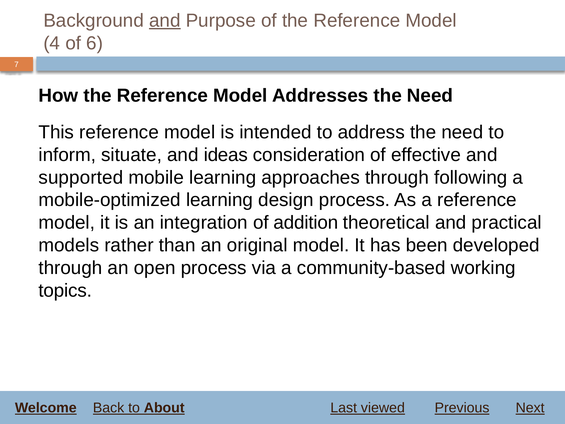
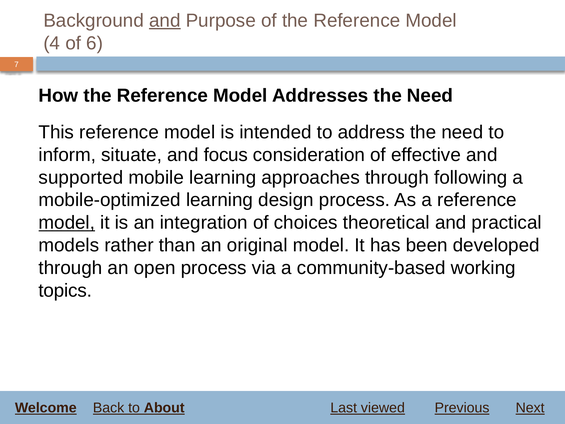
ideas: ideas -> focus
model at (67, 223) underline: none -> present
addition: addition -> choices
